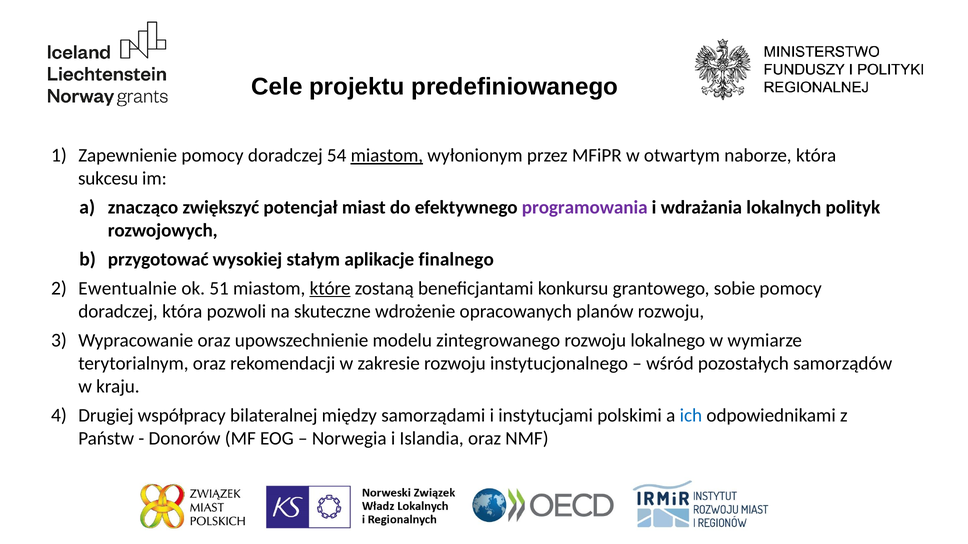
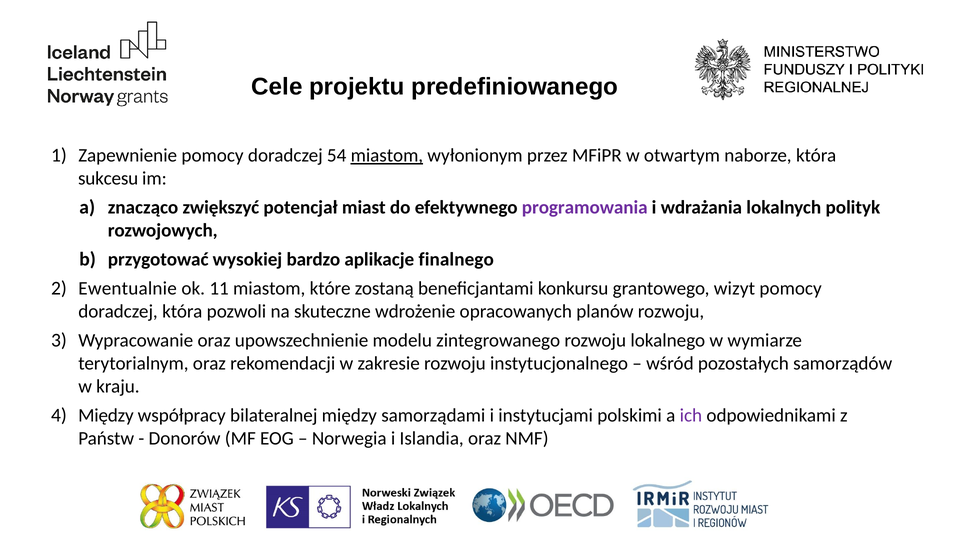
stałym: stałym -> bardzo
51: 51 -> 11
które underline: present -> none
sobie: sobie -> wizyt
Drugiej at (106, 416): Drugiej -> Między
ich colour: blue -> purple
